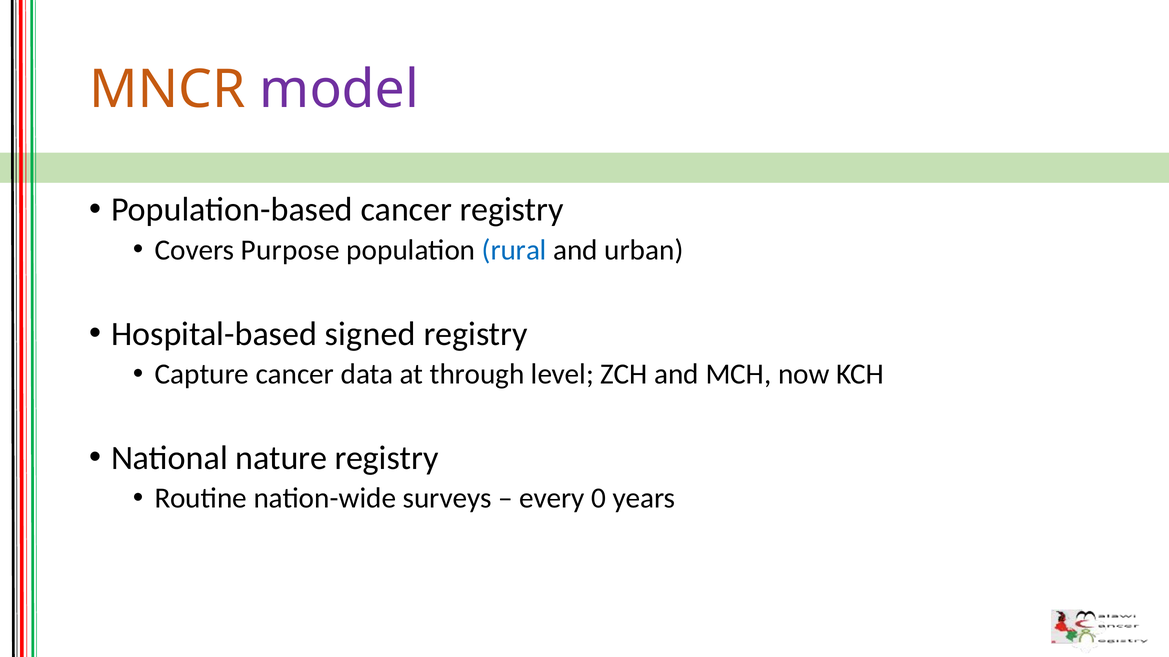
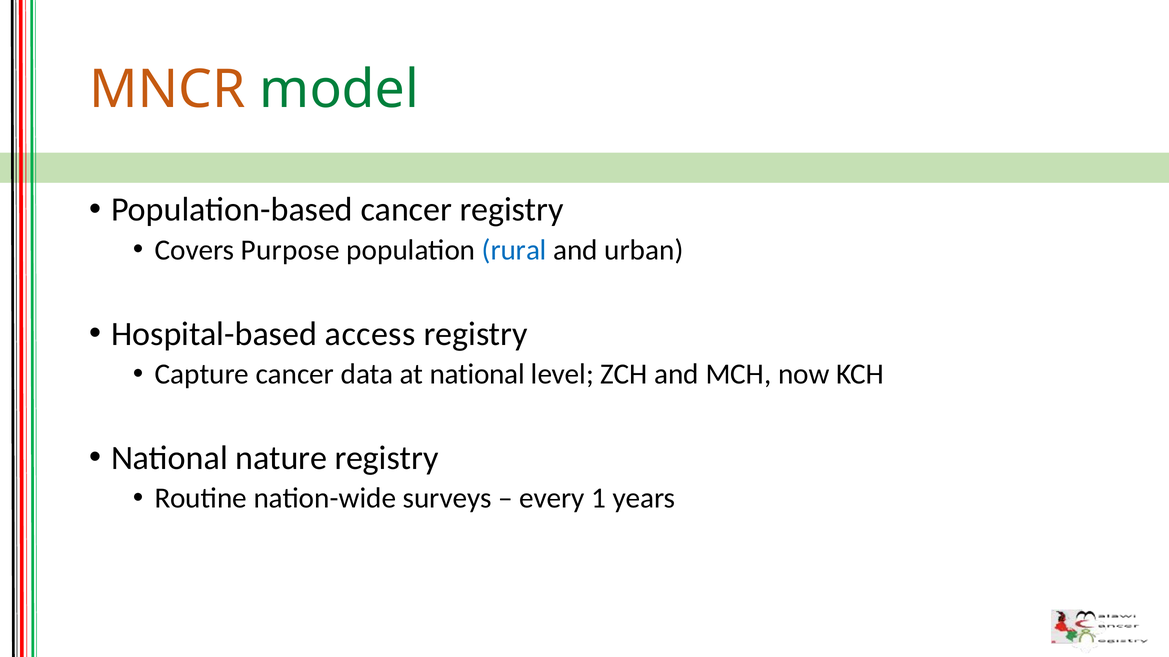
model colour: purple -> green
signed: signed -> access
at through: through -> national
0: 0 -> 1
